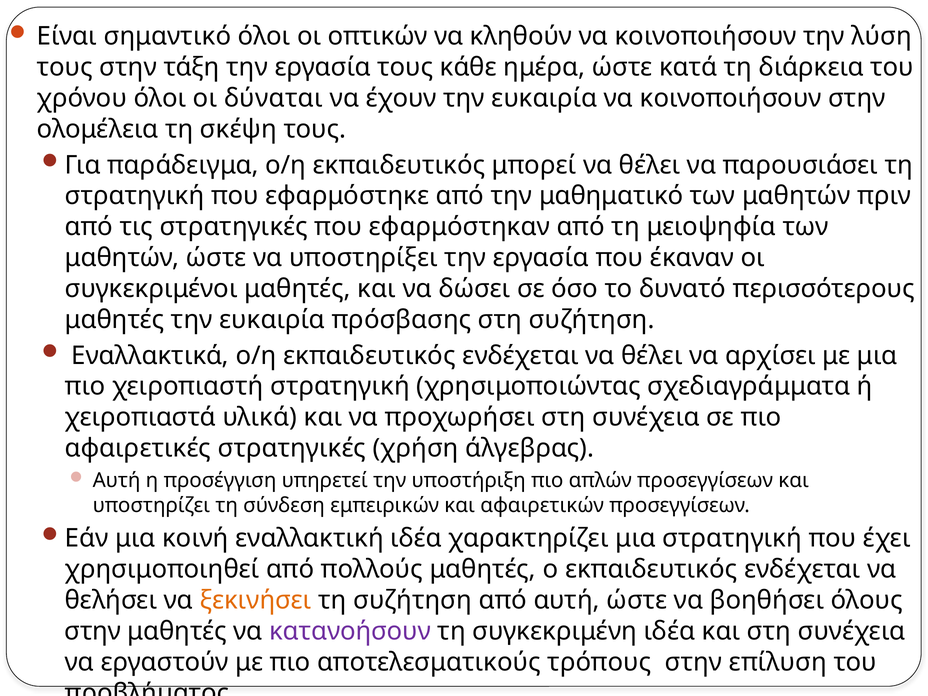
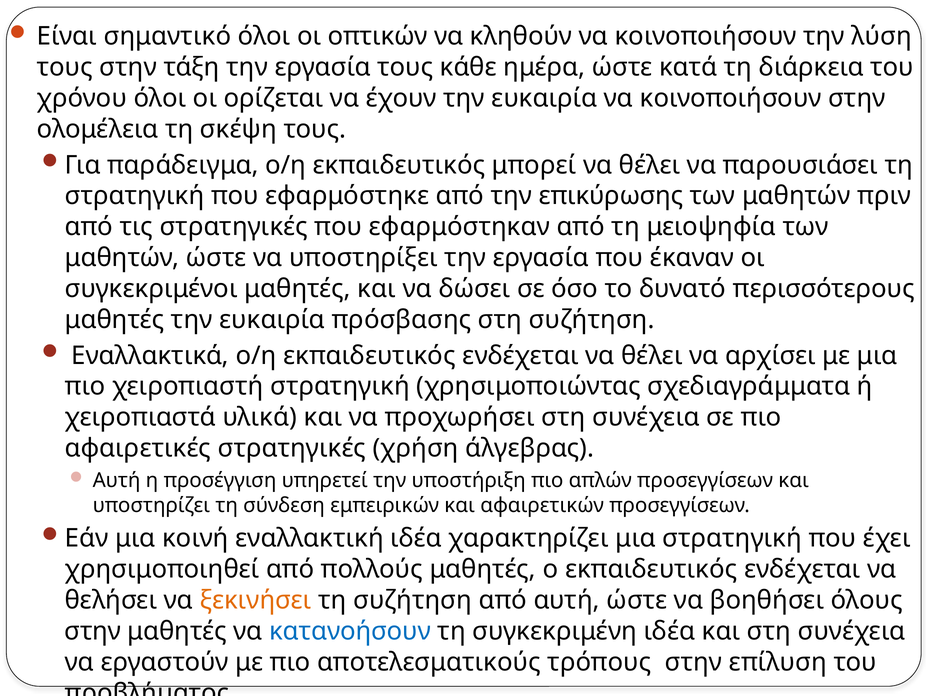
δύναται: δύναται -> ορίζεται
μαθηματικό: μαθηματικό -> επικύρωσης
κατανοήσουν colour: purple -> blue
